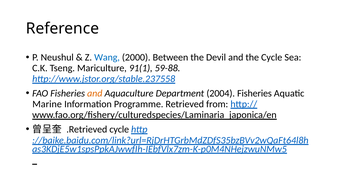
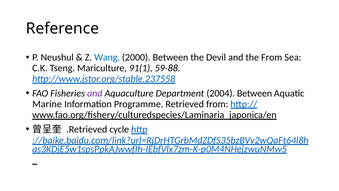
the Cycle: Cycle -> From
and at (95, 93) colour: orange -> purple
2004 Fisheries: Fisheries -> Between
